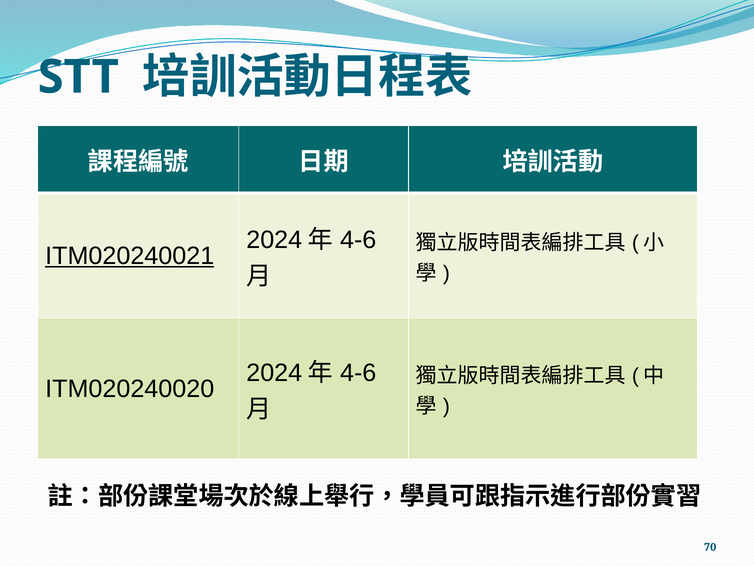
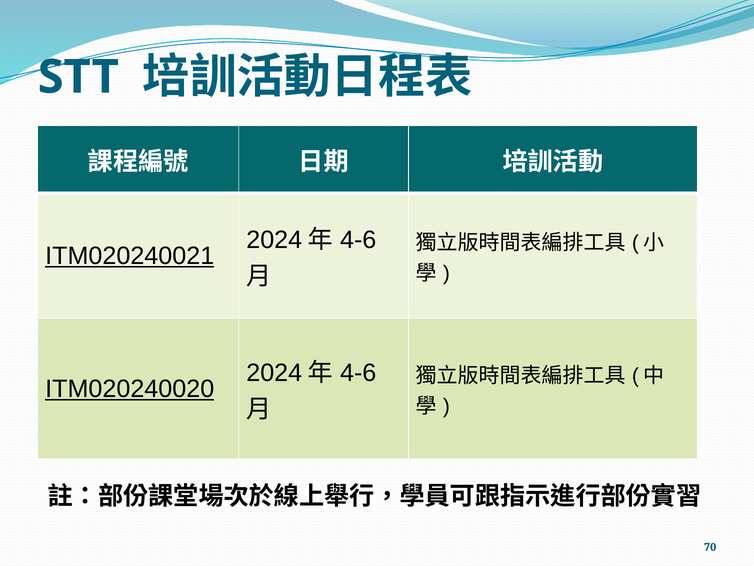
ITM020240020 underline: none -> present
